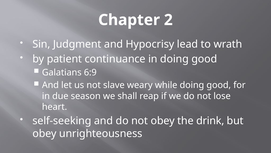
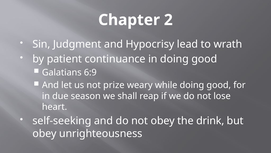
slave: slave -> prize
